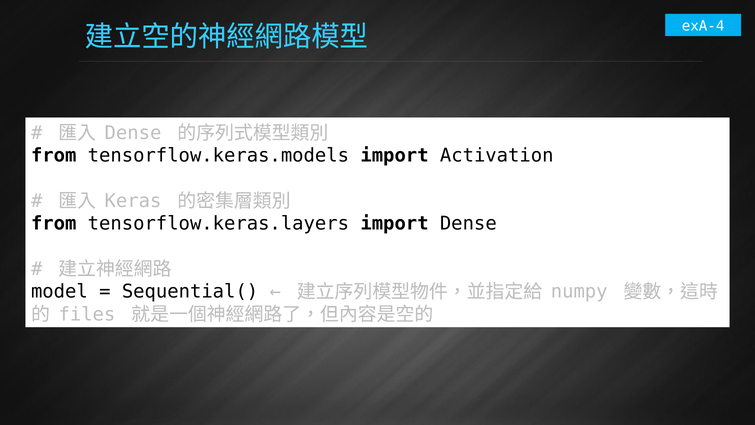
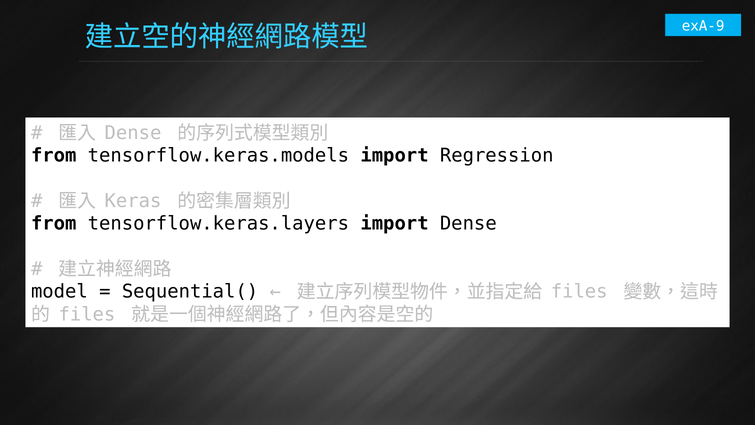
exA-4: exA-4 -> exA-9
Activation: Activation -> Regression
numpy at (579, 291): numpy -> files
